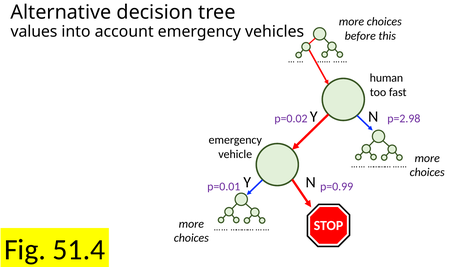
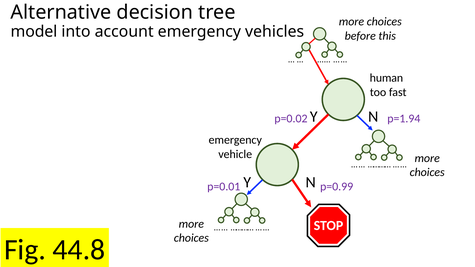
values: values -> model
p=2.98: p=2.98 -> p=1.94
51.4: 51.4 -> 44.8
